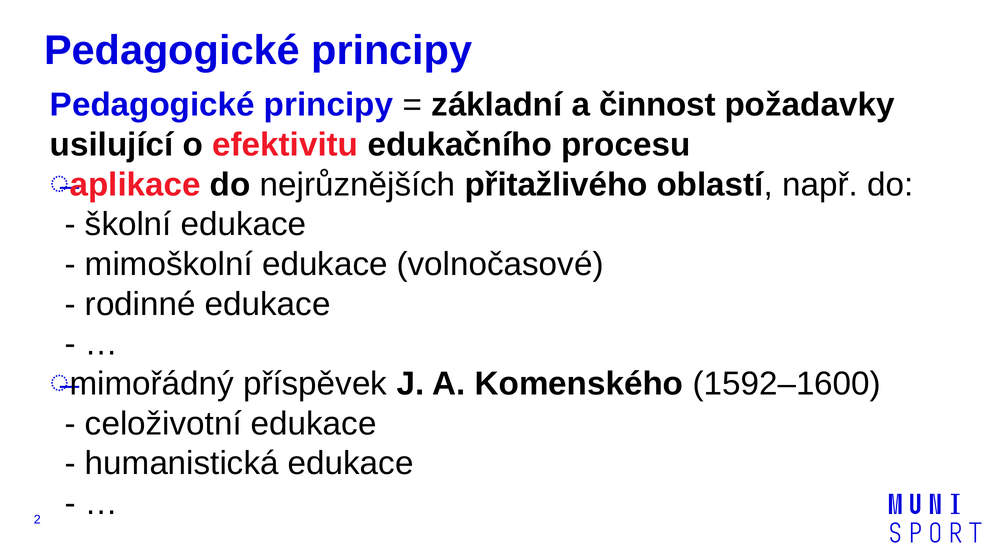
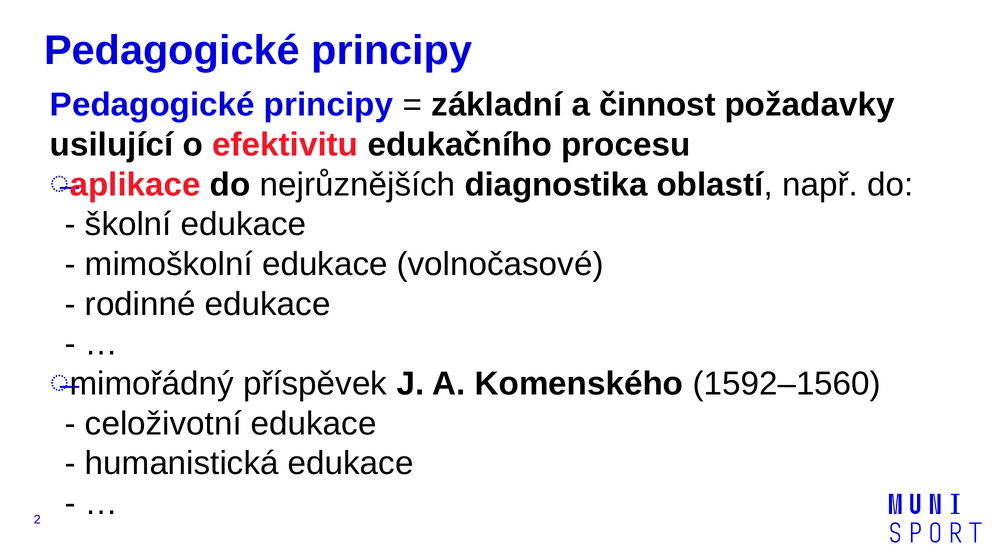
přitažlivého: přitažlivého -> diagnostika
1592–1600: 1592–1600 -> 1592–1560
